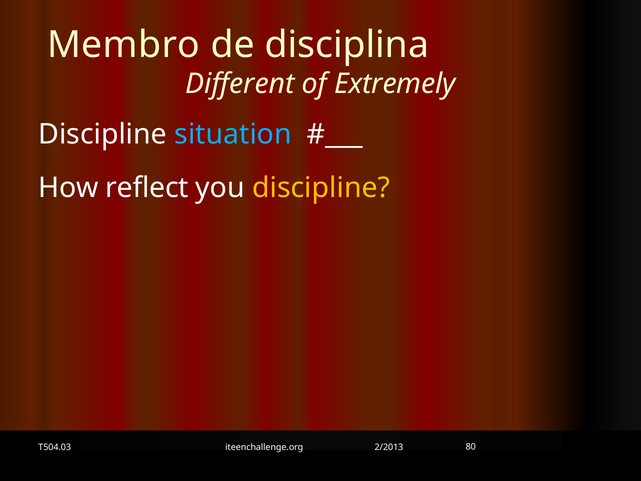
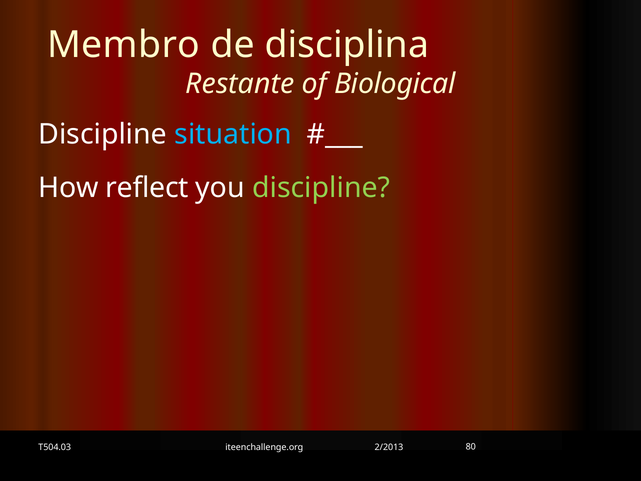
Different: Different -> Restante
Extremely: Extremely -> Biological
discipline at (321, 188) colour: yellow -> light green
